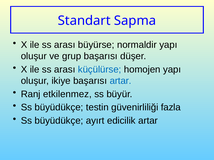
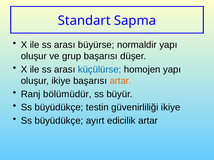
artar at (121, 81) colour: blue -> orange
etkilenmez: etkilenmez -> bölümüdür
güvenirliliği fazla: fazla -> ikiye
